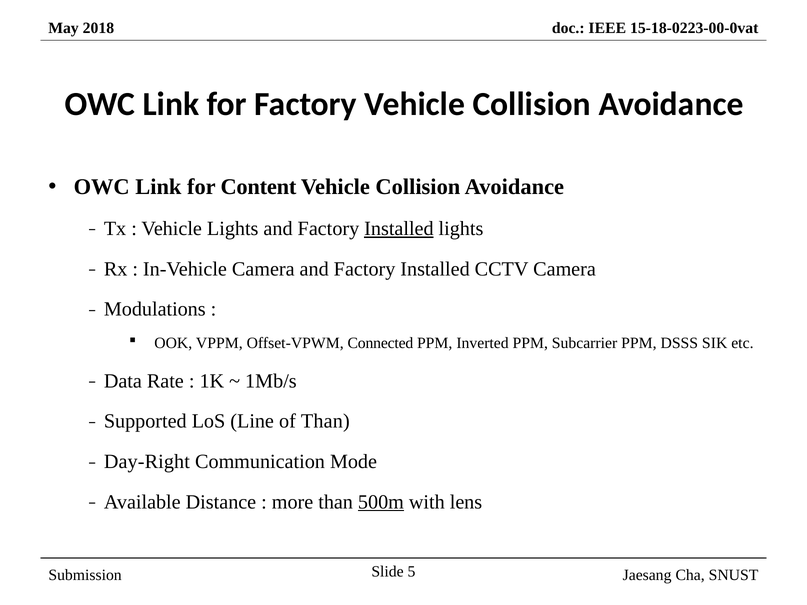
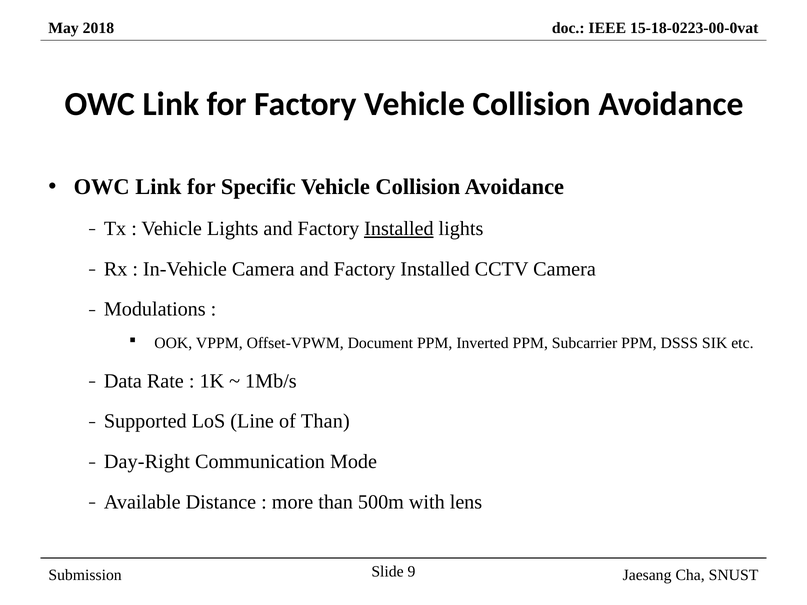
Content: Content -> Specific
Connected: Connected -> Document
500m underline: present -> none
5: 5 -> 9
